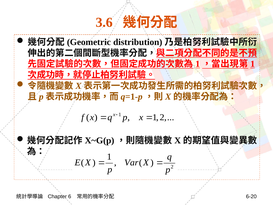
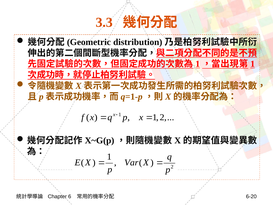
3.6: 3.6 -> 3.3
